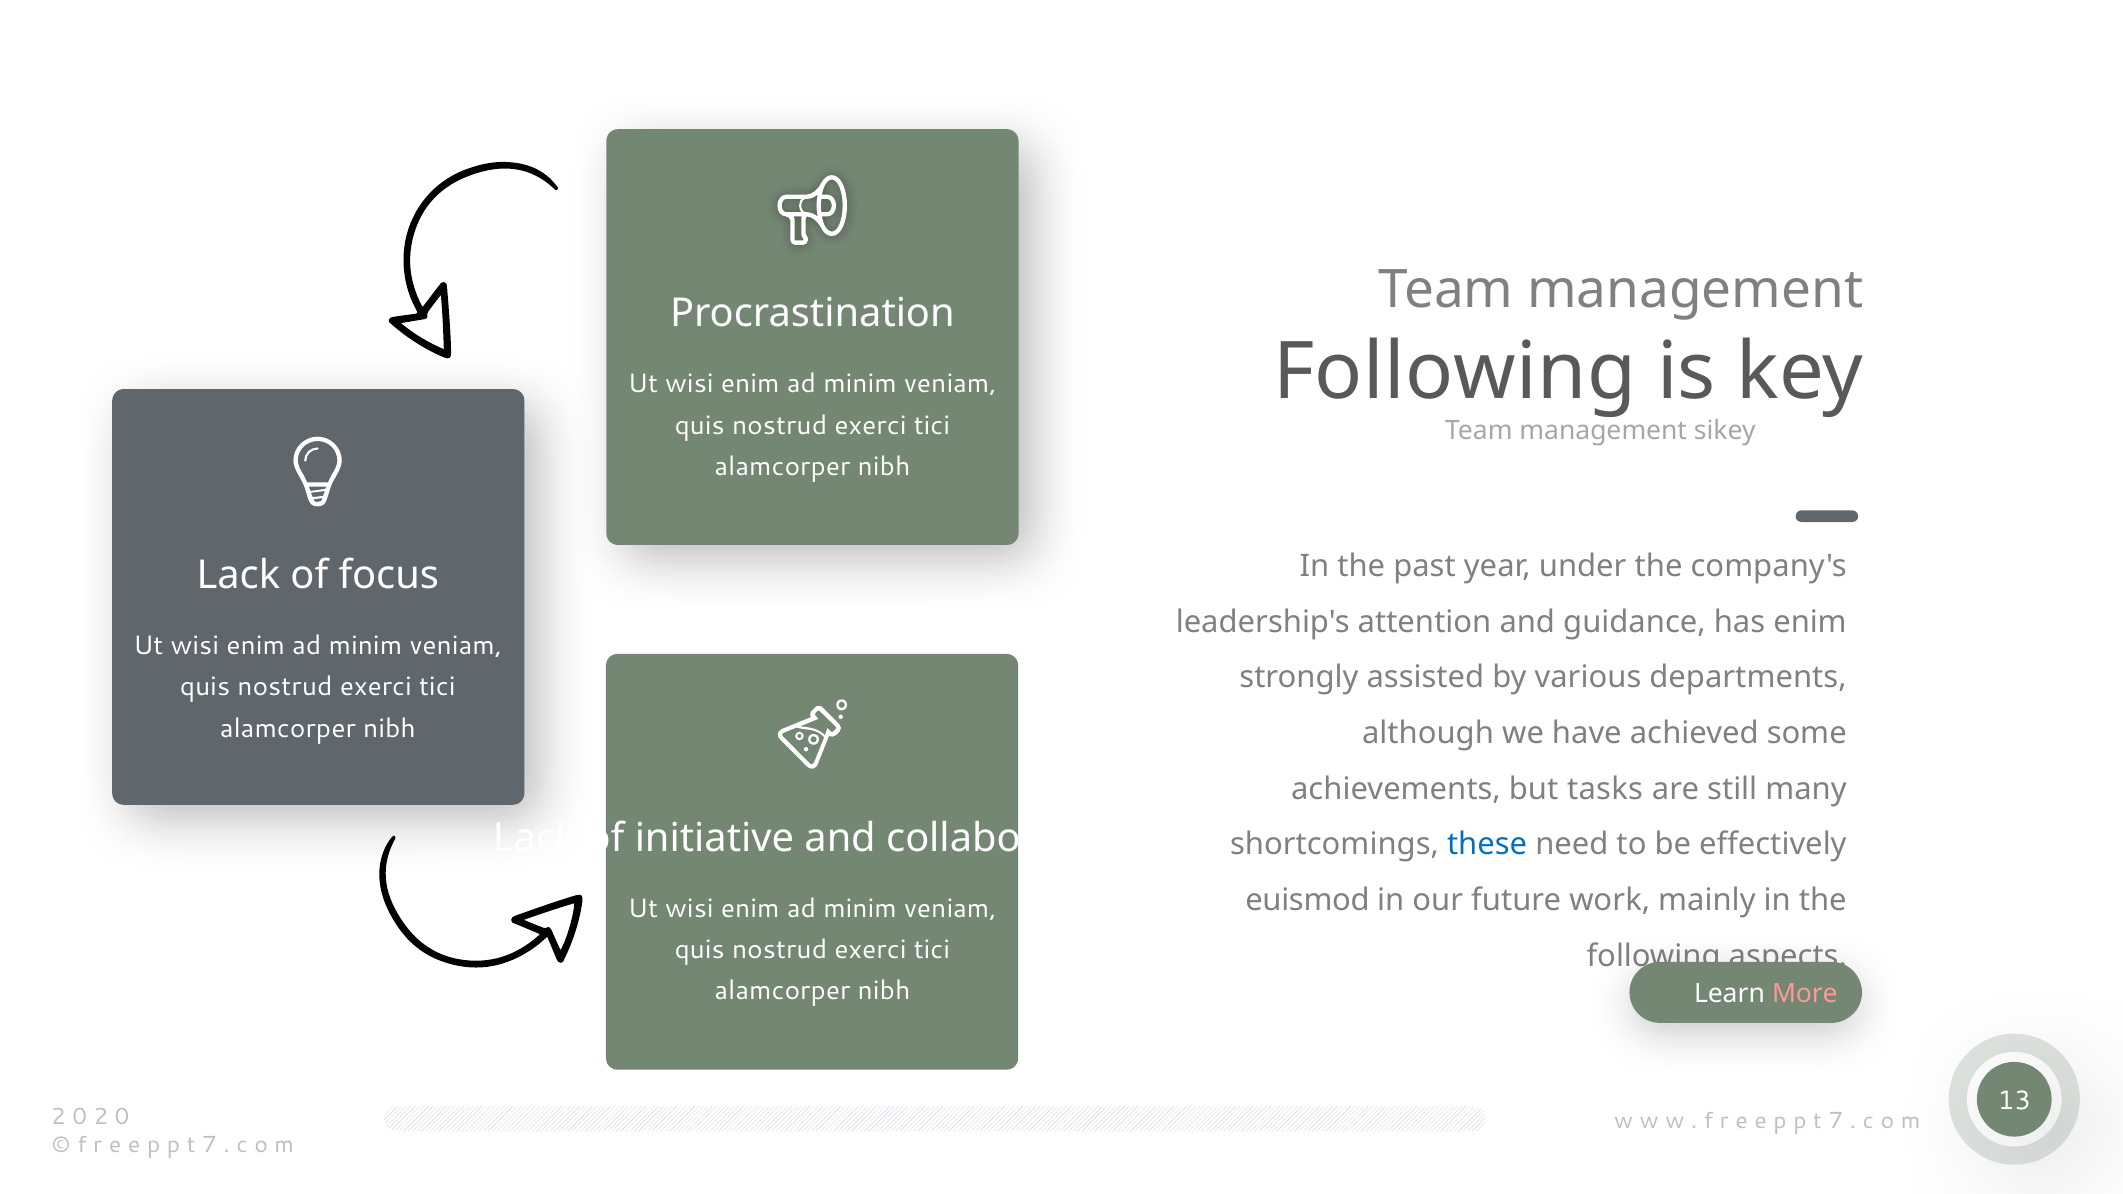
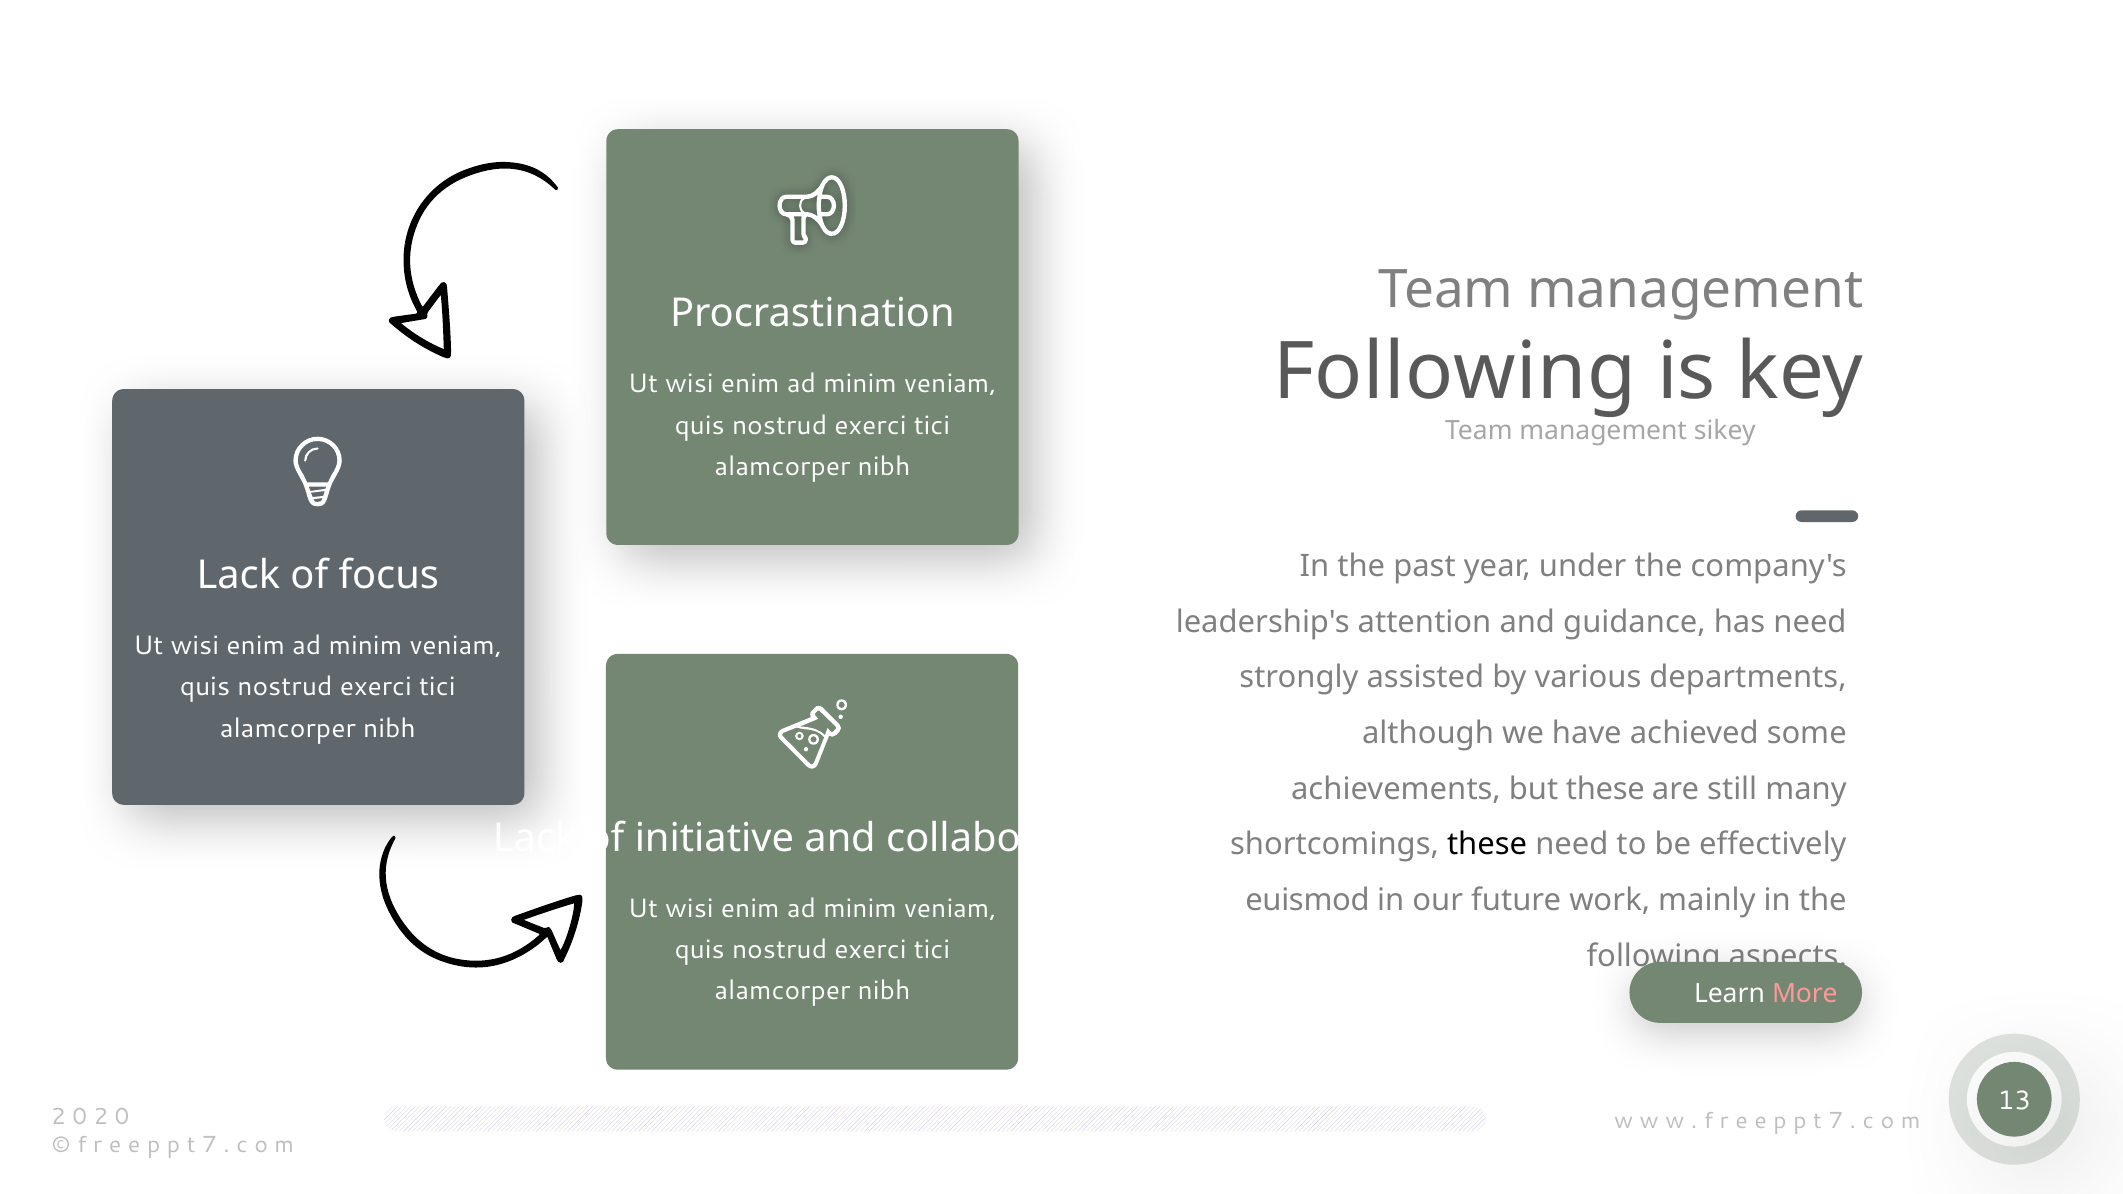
has enim: enim -> need
but tasks: tasks -> these
these at (1487, 845) colour: blue -> black
